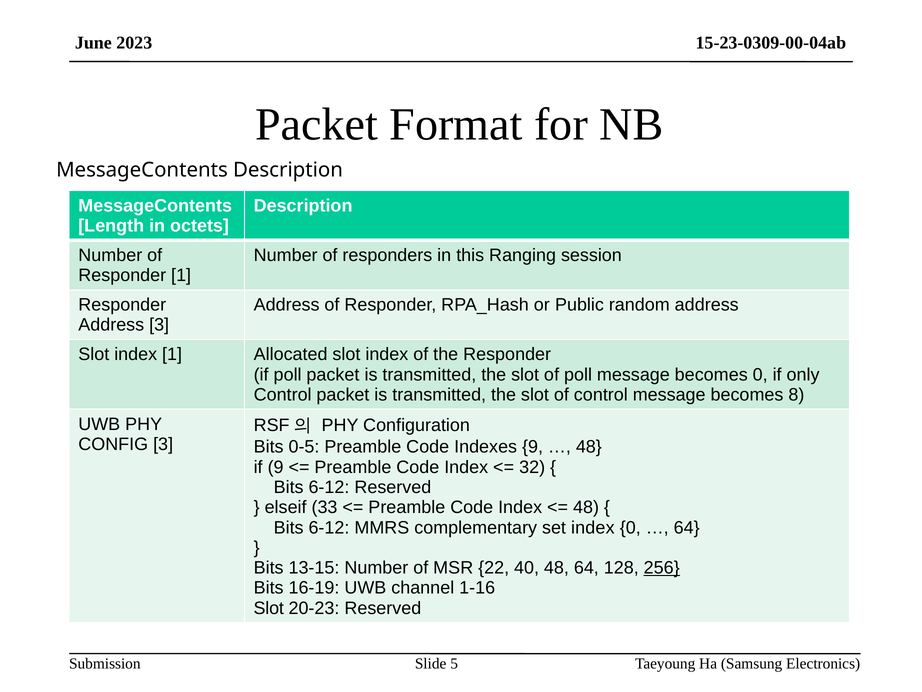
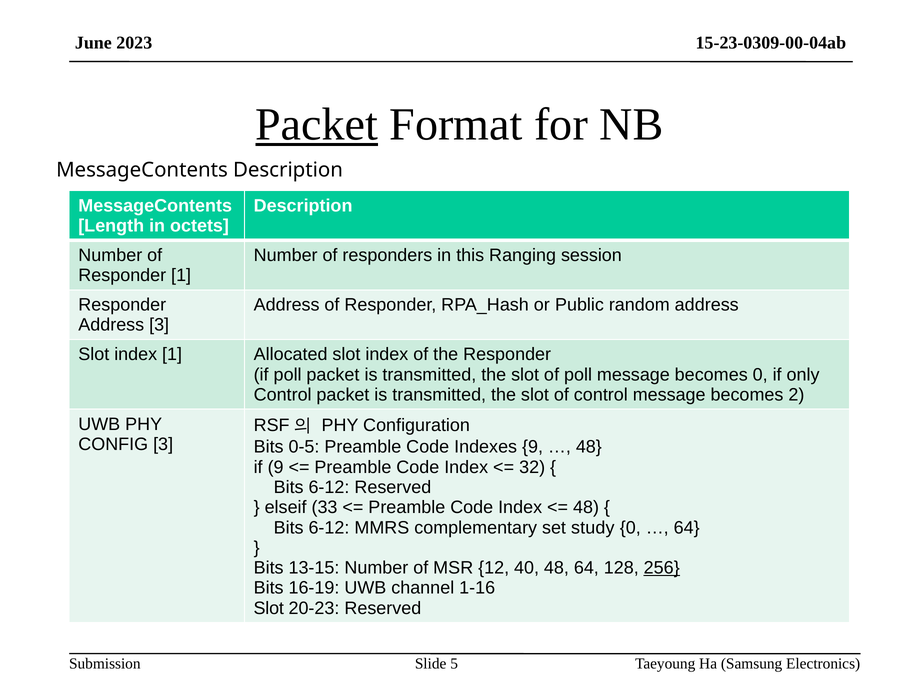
Packet at (317, 125) underline: none -> present
8: 8 -> 2
set index: index -> study
22: 22 -> 12
